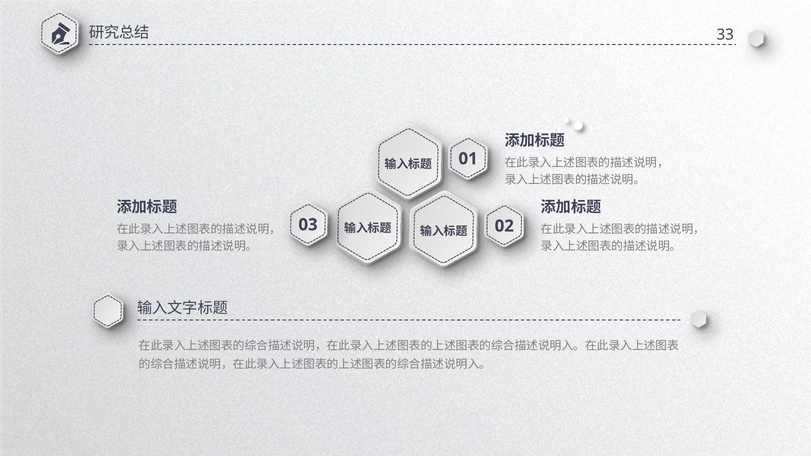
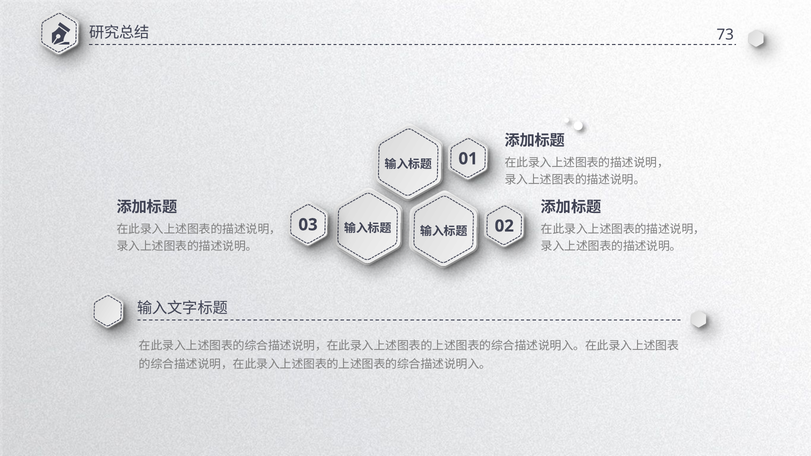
33: 33 -> 73
